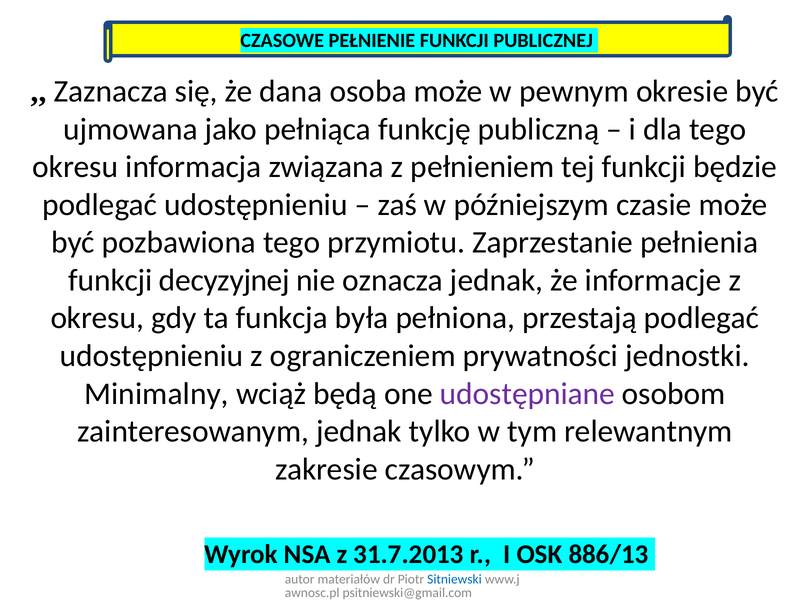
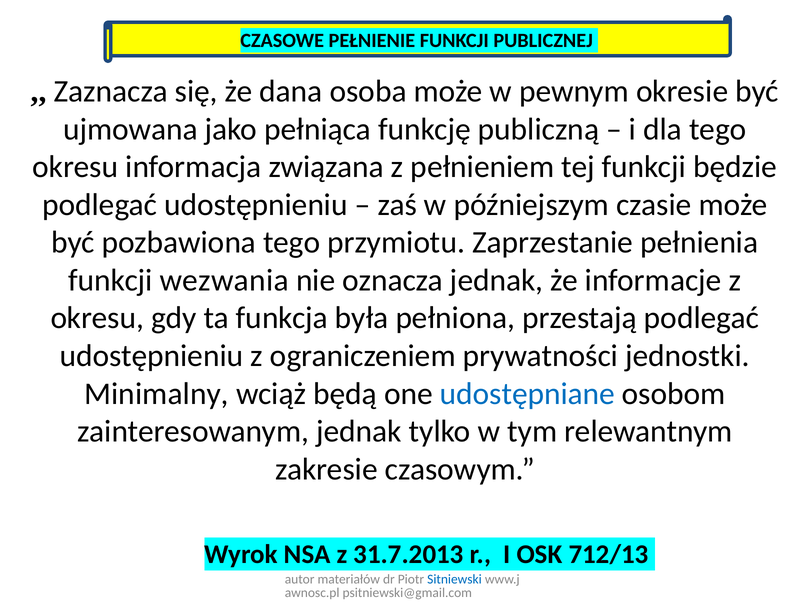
decyzyjnej: decyzyjnej -> wezwania
udostępniane colour: purple -> blue
886/13: 886/13 -> 712/13
